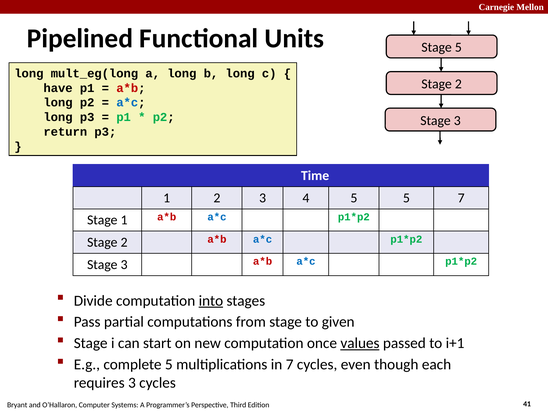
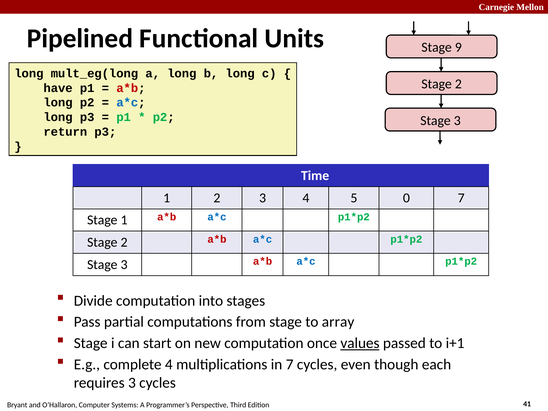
Stage 5: 5 -> 9
5 5: 5 -> 0
into underline: present -> none
given: given -> array
complete 5: 5 -> 4
